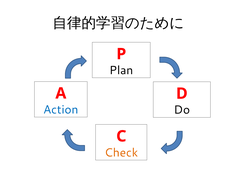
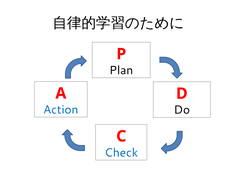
Check colour: orange -> blue
